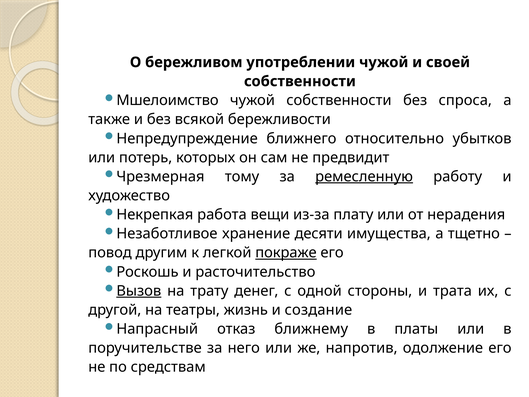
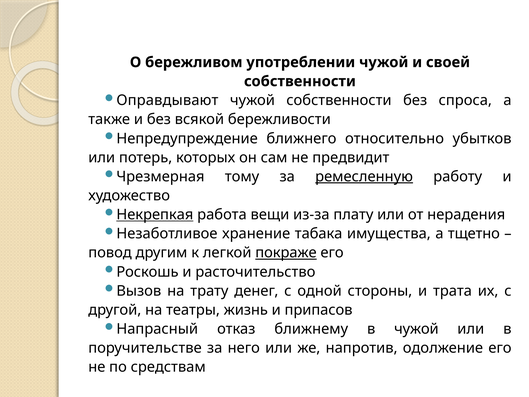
Мшелоимство: Мшелоимство -> Оправдывают
Некрепкая underline: none -> present
десяти: десяти -> табака
Вызов underline: present -> none
создание: создание -> припасов
в платы: платы -> чужой
